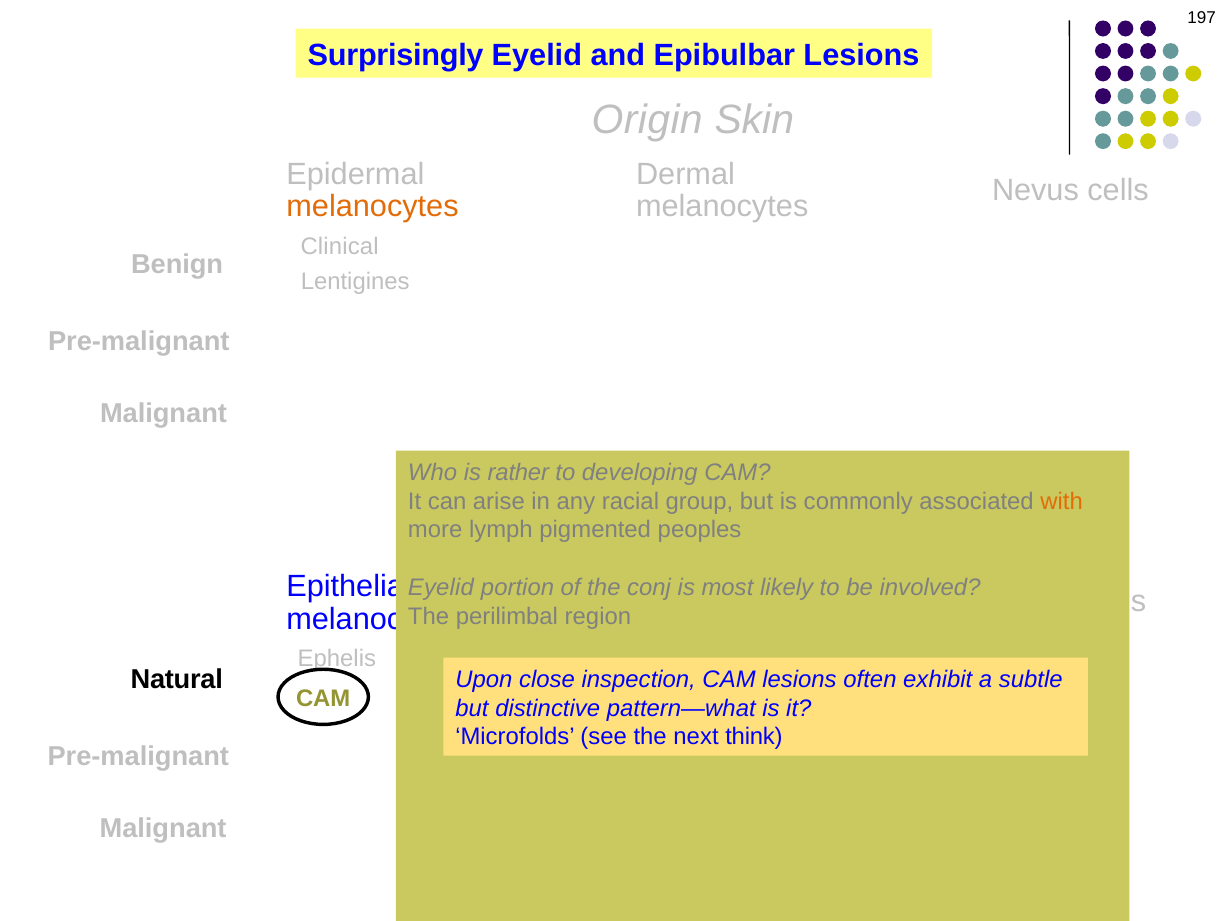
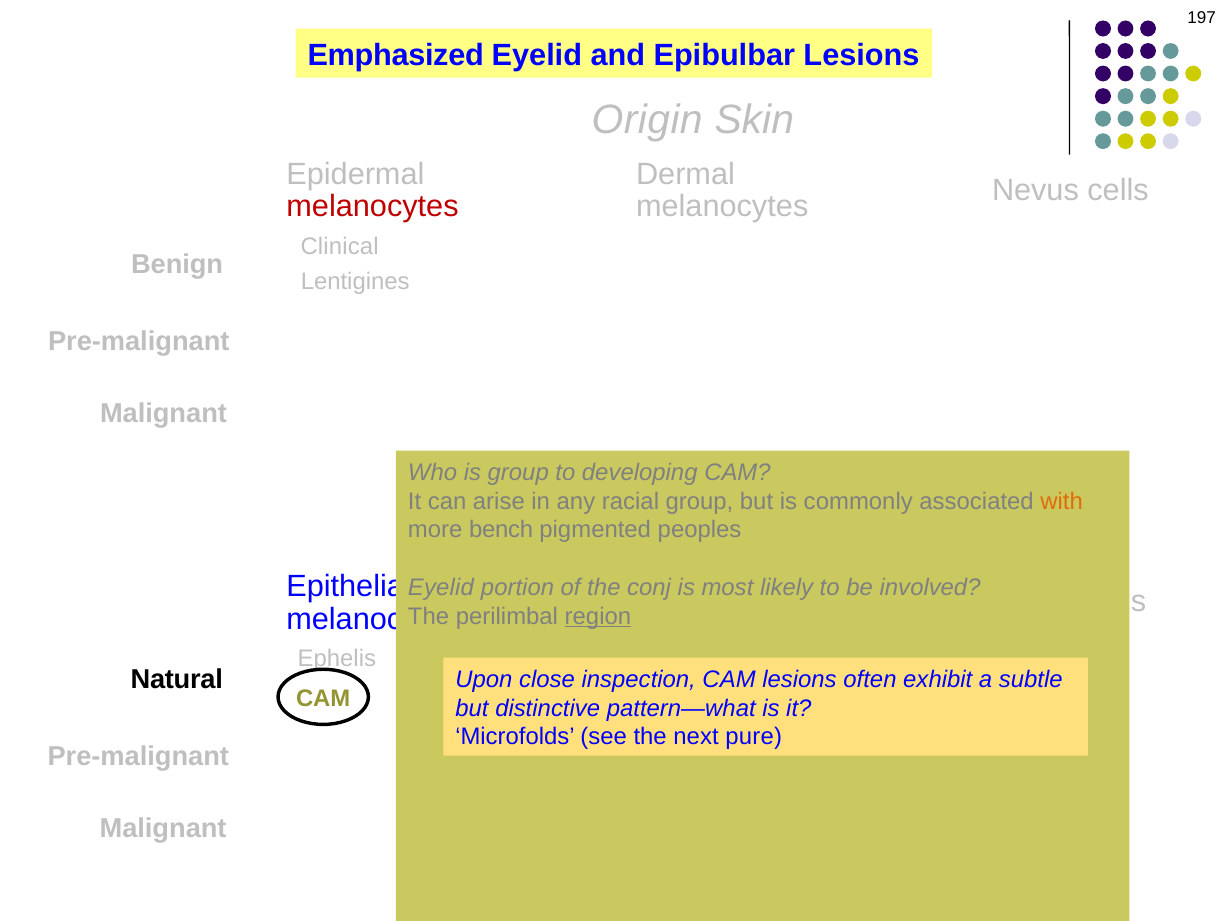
Surprisingly: Surprisingly -> Emphasized
melanocytes at (373, 207) colour: orange -> red
is rather: rather -> group
lymph: lymph -> bench
region underline: none -> present
think: think -> pure
